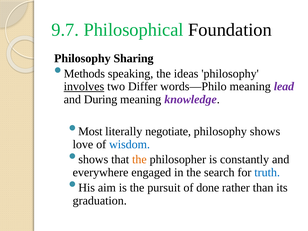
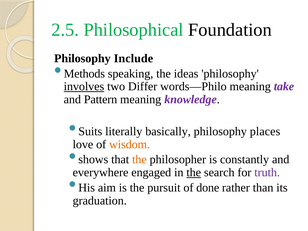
9.7: 9.7 -> 2.5
Sharing: Sharing -> Include
lead: lead -> take
During: During -> Pattern
Most: Most -> Suits
negotiate: negotiate -> basically
philosophy shows: shows -> places
wisdom colour: blue -> orange
the at (194, 172) underline: none -> present
truth colour: blue -> purple
